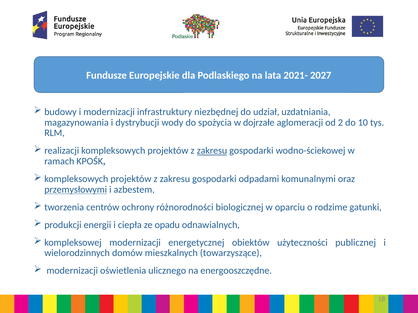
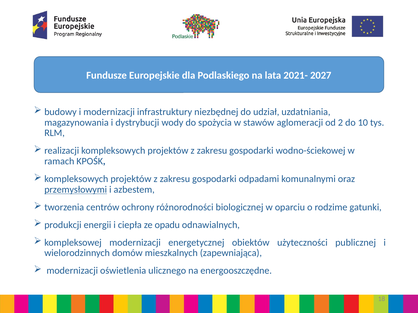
dojrzałe: dojrzałe -> stawów
zakresu at (212, 151) underline: present -> none
towarzyszące: towarzyszące -> zapewniająca
